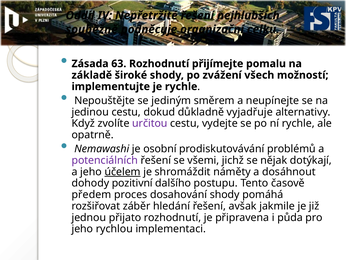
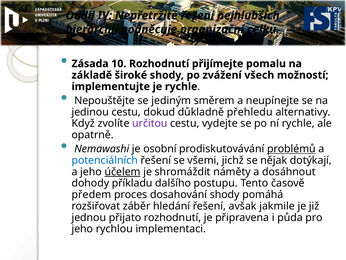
souběžně: souběžně -> hierarchii
63: 63 -> 10
vyjadřuje: vyjadřuje -> přehledu
problémů underline: none -> present
potenciálních colour: purple -> blue
pozitivní: pozitivní -> příkladu
